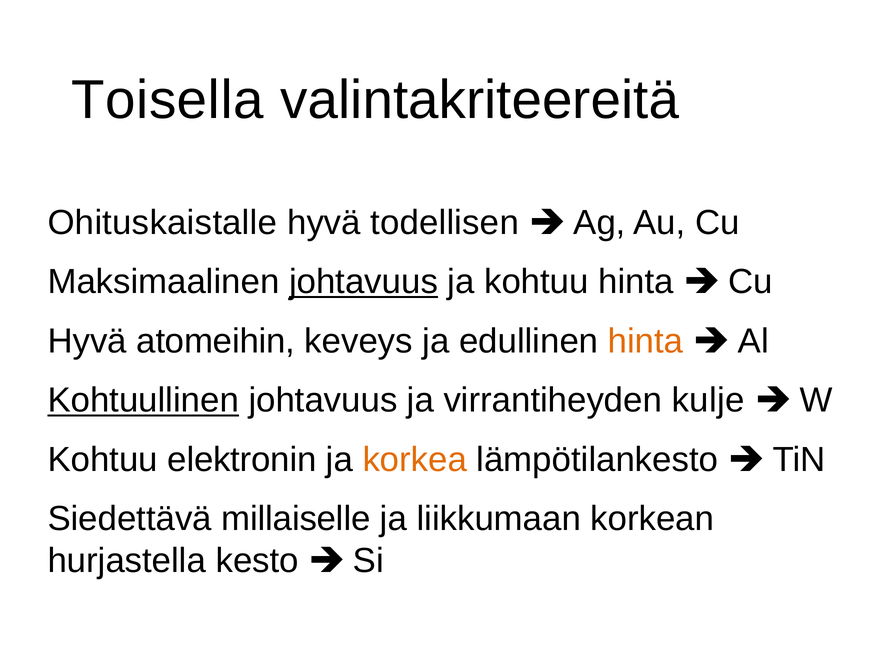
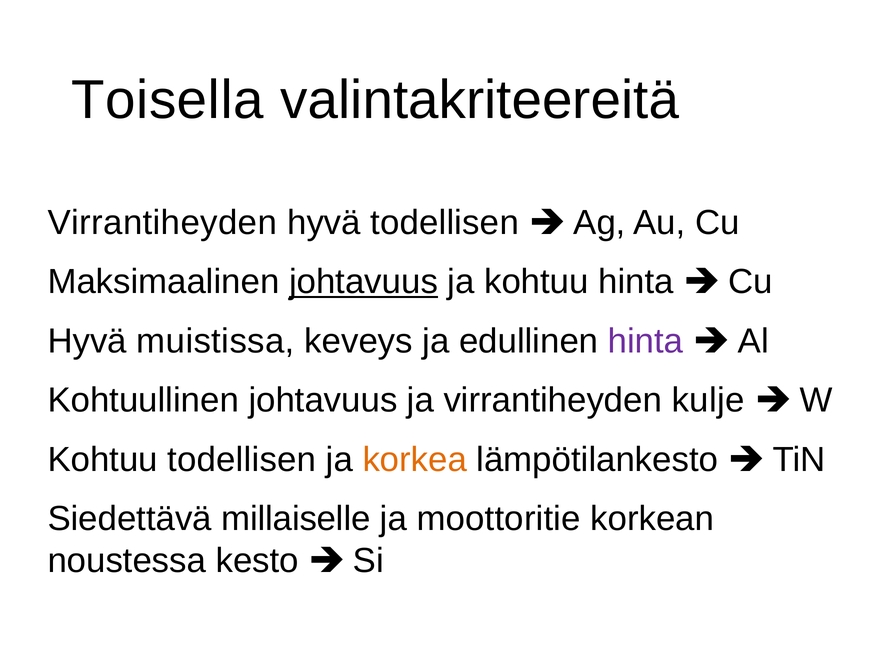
Ohituskaistalle at (162, 223): Ohituskaistalle -> Virrantiheyden
atomeihin: atomeihin -> muistissa
hinta at (645, 341) colour: orange -> purple
Kohtuullinen underline: present -> none
Kohtuu elektronin: elektronin -> todellisen
liikkumaan: liikkumaan -> moottoritie
hurjastella: hurjastella -> noustessa
